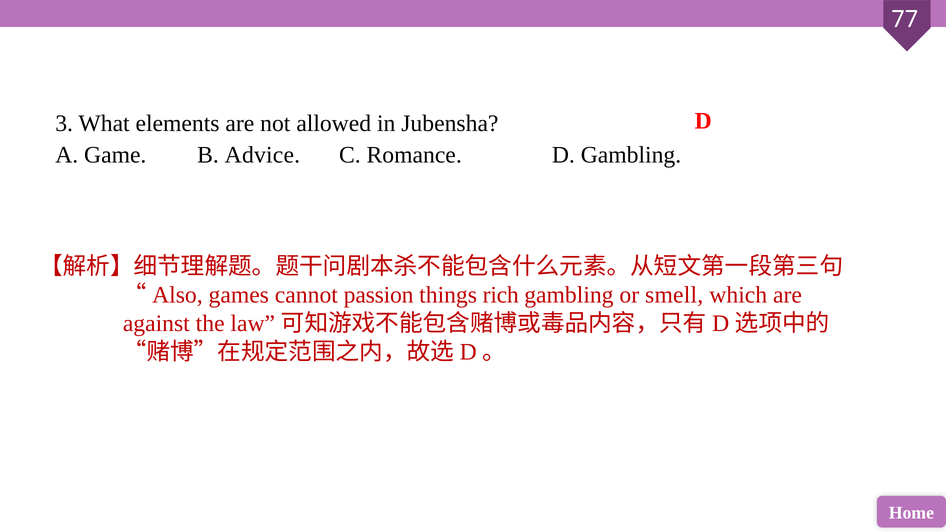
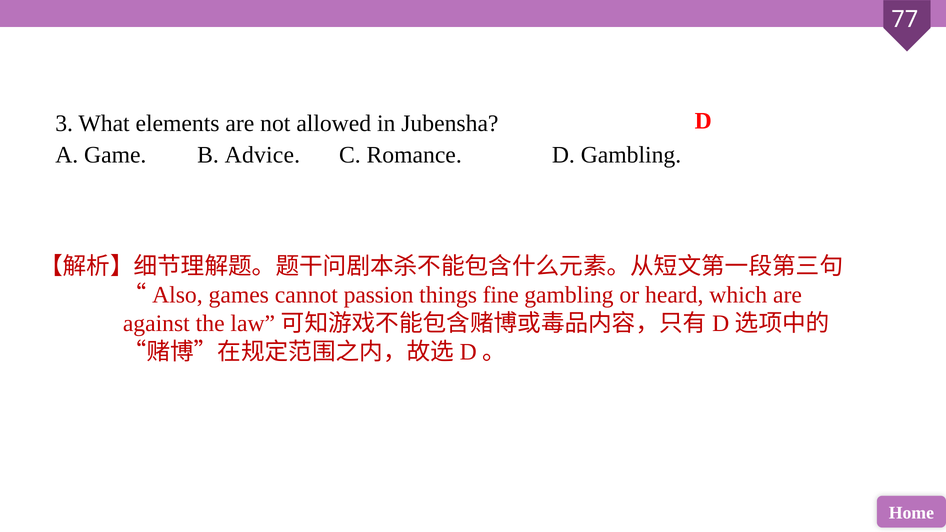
rich: rich -> fine
smell: smell -> heard
